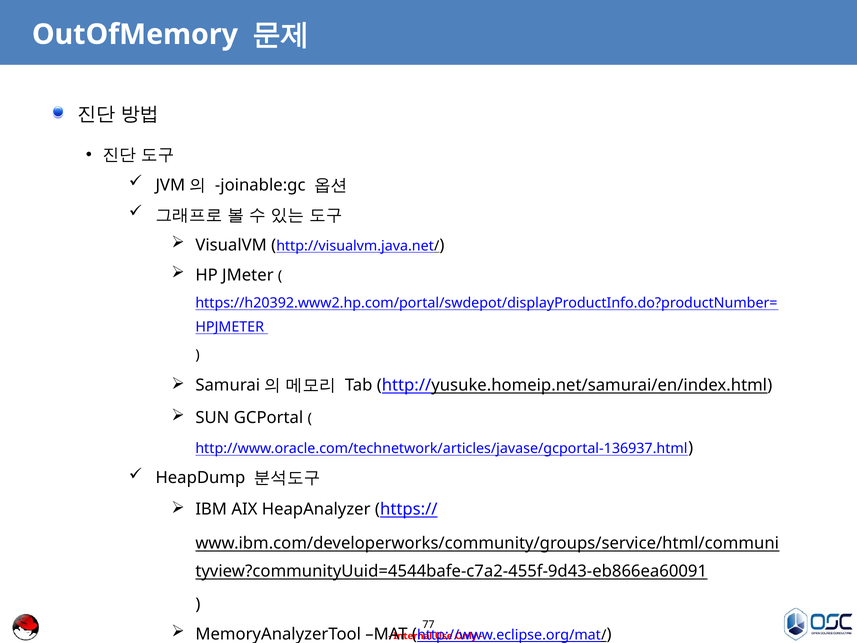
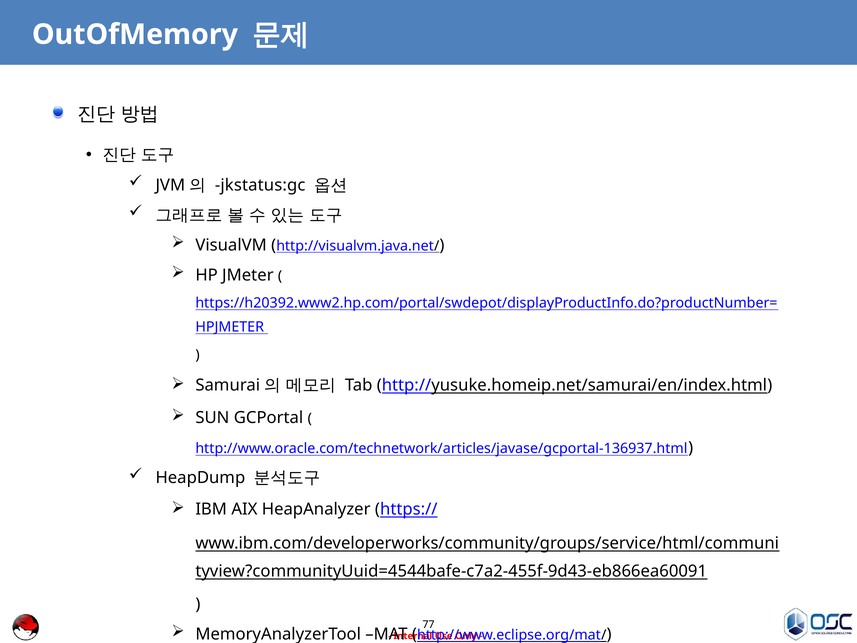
joinable:gc: joinable:gc -> jkstatus:gc
